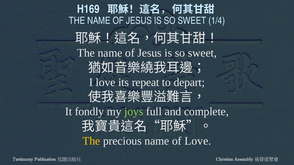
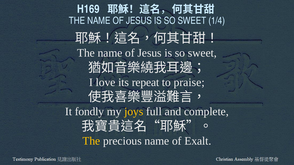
depart: depart -> praise
joys colour: light green -> yellow
of Love: Love -> Exalt
